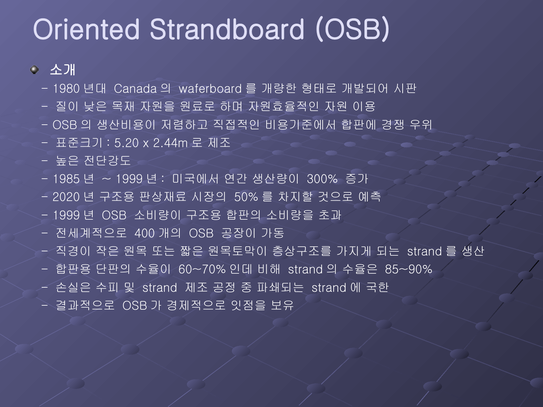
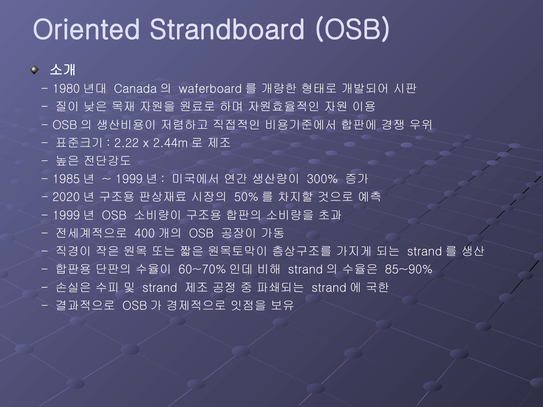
5.20: 5.20 -> 2.22
